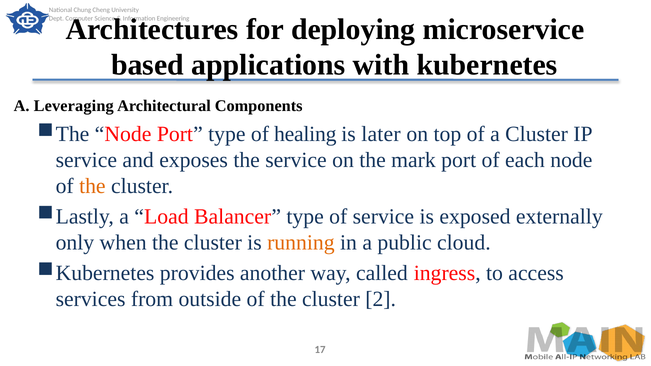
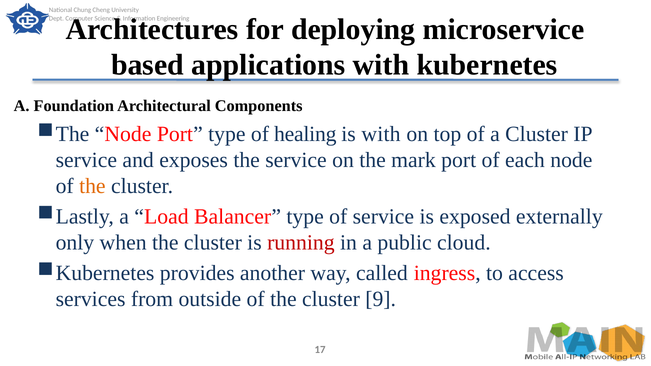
Leveraging: Leveraging -> Foundation
is later: later -> with
running colour: orange -> red
2: 2 -> 9
